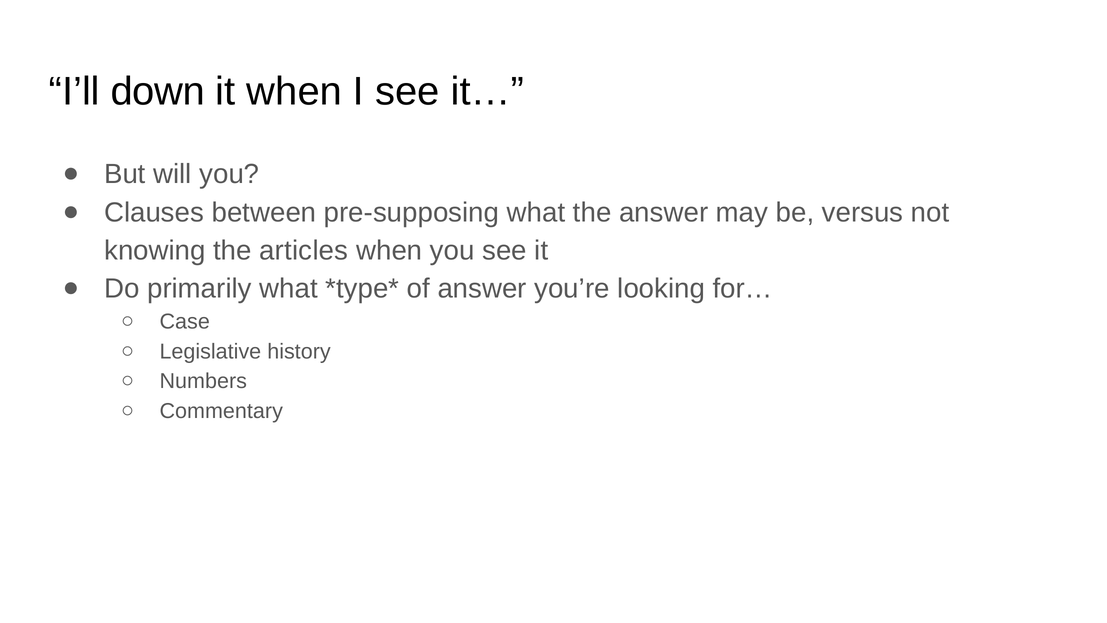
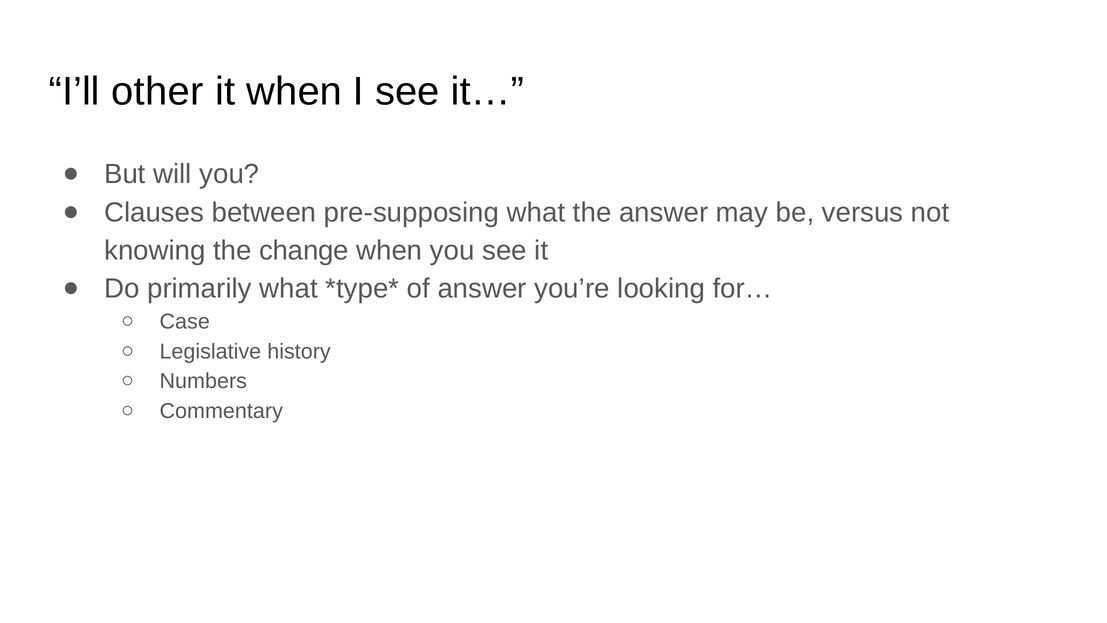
down: down -> other
articles: articles -> change
